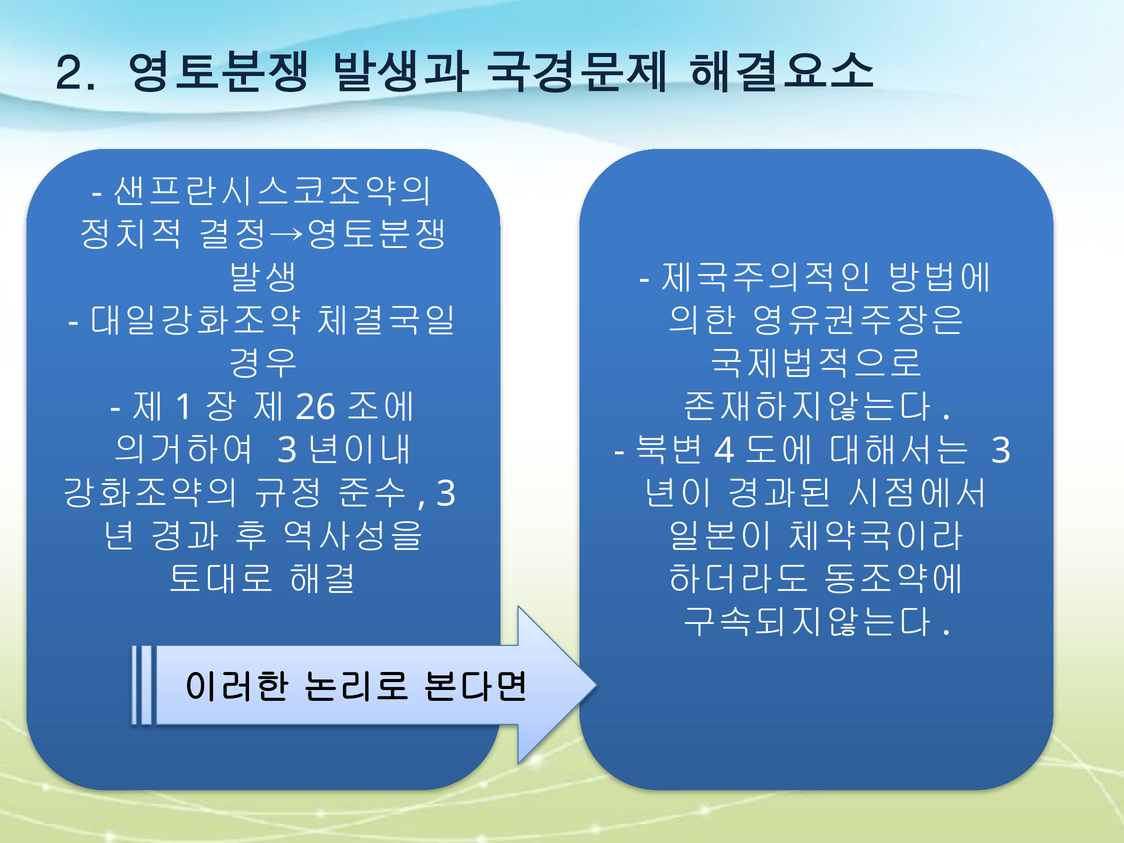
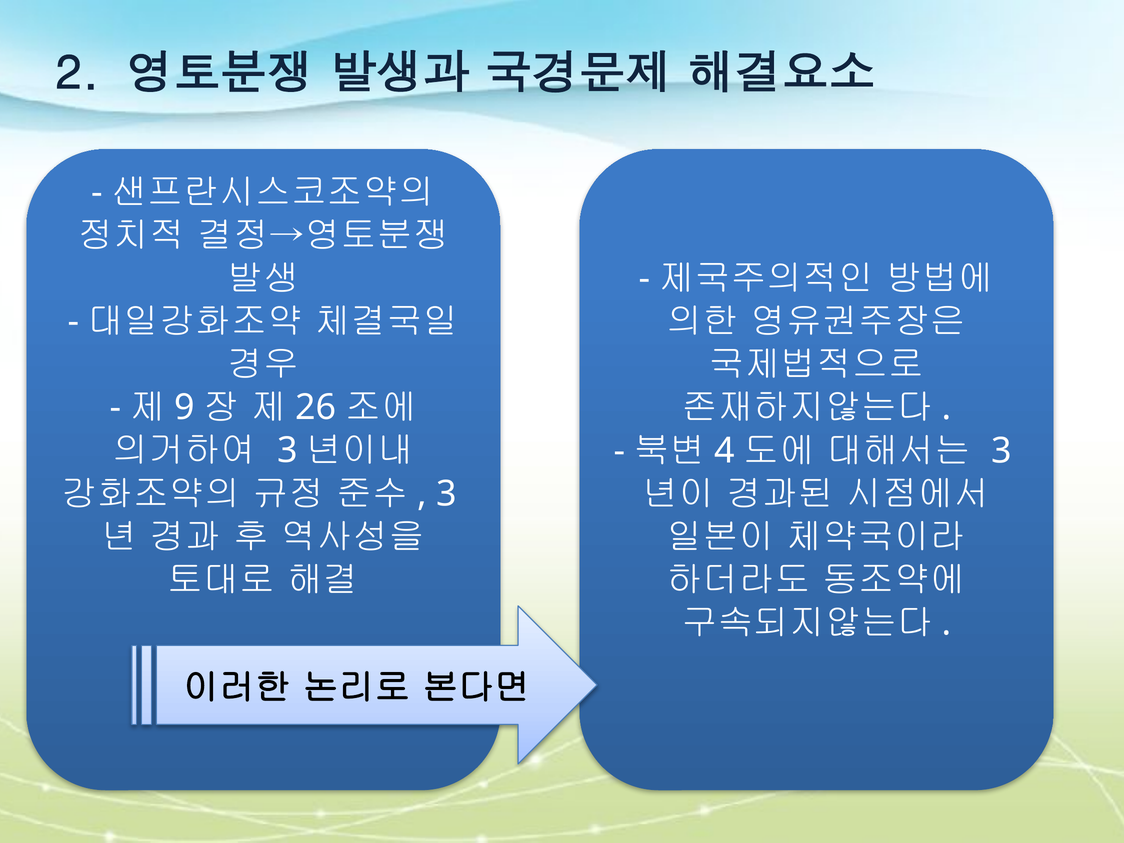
1: 1 -> 9
